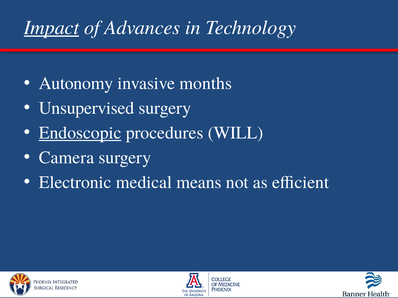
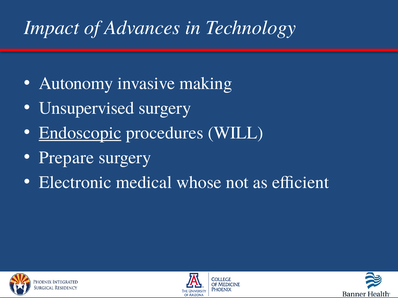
Impact underline: present -> none
months: months -> making
Camera: Camera -> Prepare
means: means -> whose
